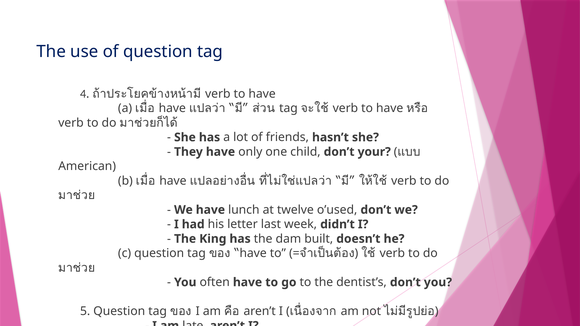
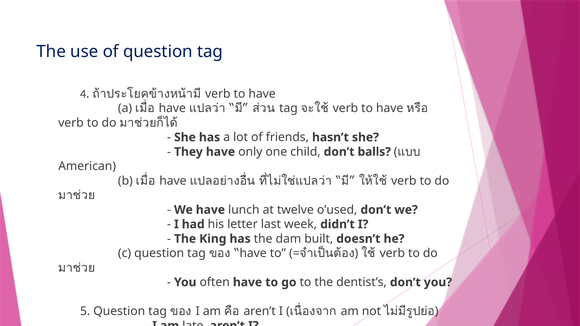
your: your -> balls
